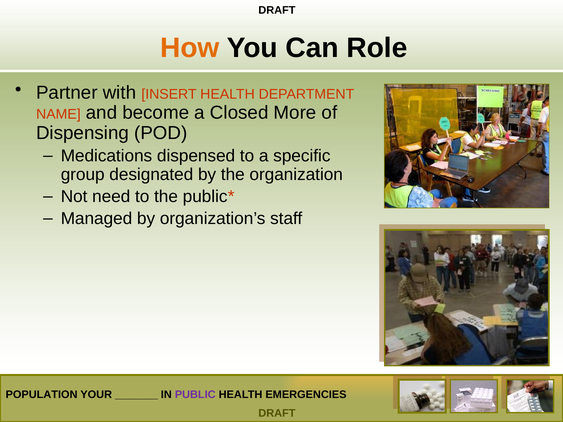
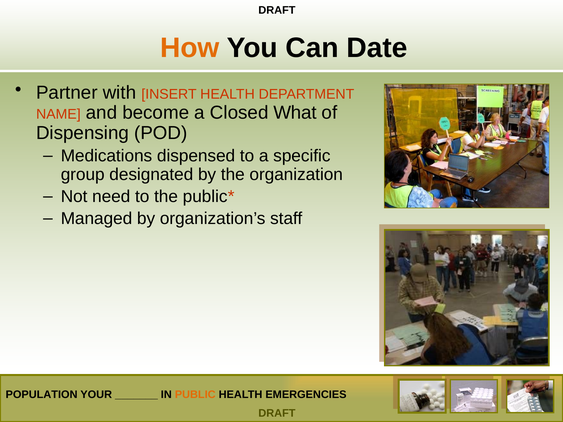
Role: Role -> Date
More: More -> What
PUBLIC colour: purple -> orange
